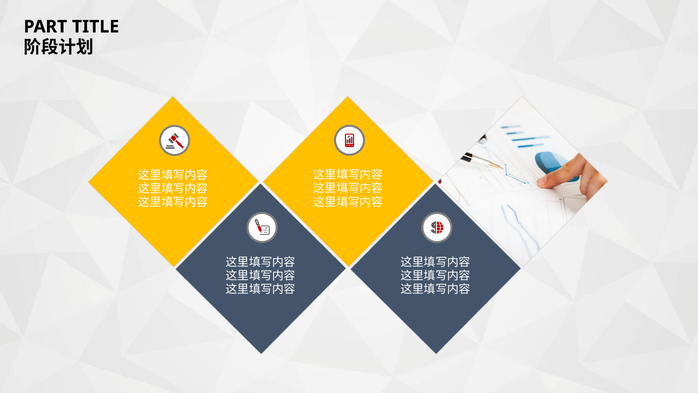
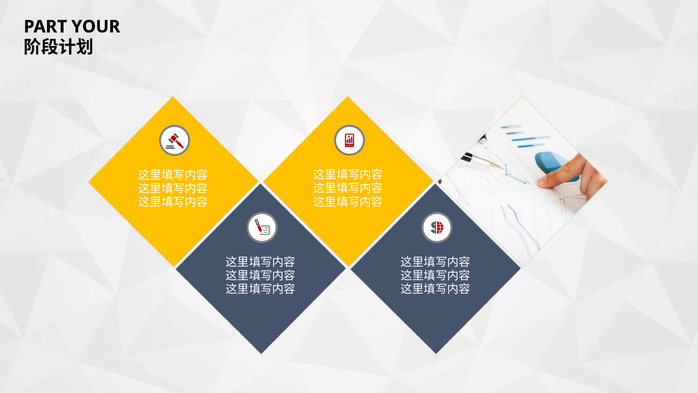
TITLE: TITLE -> YOUR
